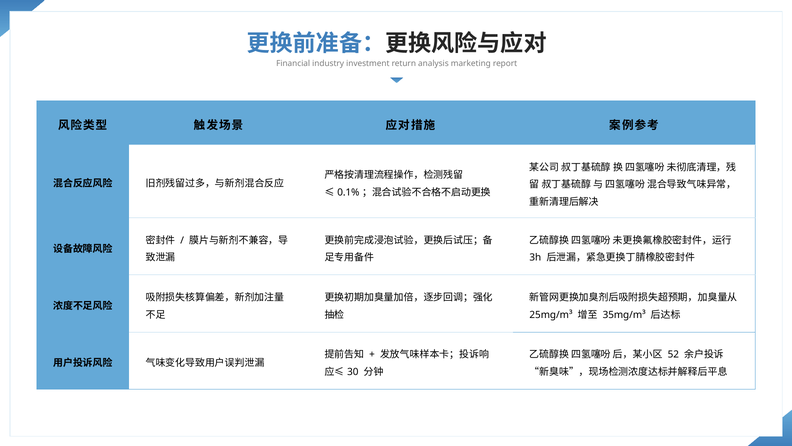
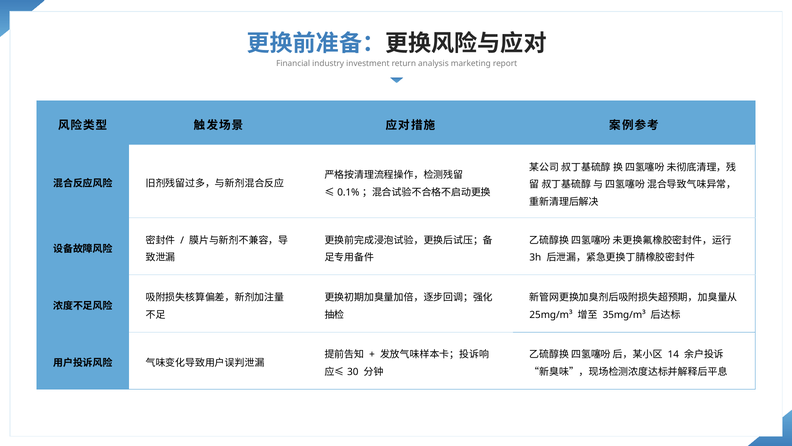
52: 52 -> 14
